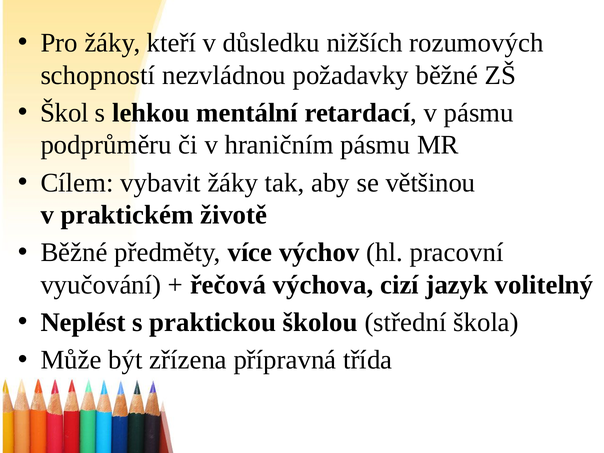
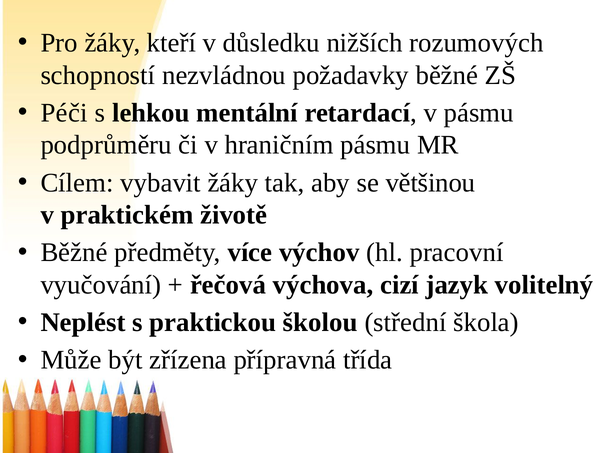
Škol: Škol -> Péči
